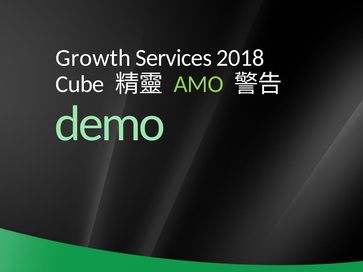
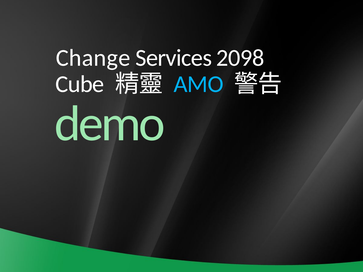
Growth: Growth -> Change
2018: 2018 -> 2098
AMO colour: light green -> light blue
